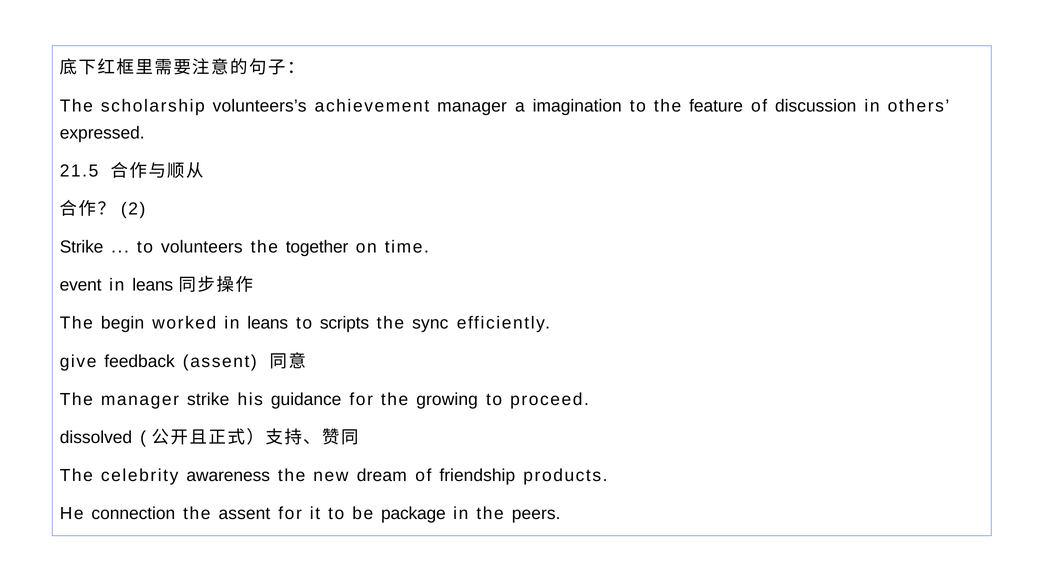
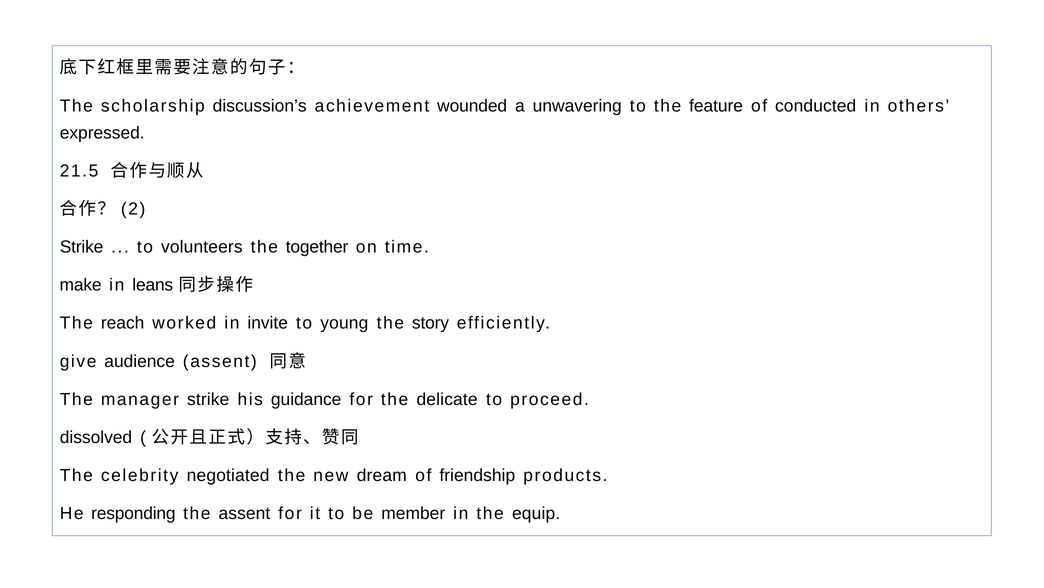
volunteers’s: volunteers’s -> discussion’s
achievement manager: manager -> wounded
imagination: imagination -> unwavering
discussion: discussion -> conducted
event: event -> make
begin: begin -> reach
worked in leans: leans -> invite
scripts: scripts -> young
sync: sync -> story
feedback: feedback -> audience
growing: growing -> delicate
awareness: awareness -> negotiated
connection: connection -> responding
package: package -> member
peers: peers -> equip
